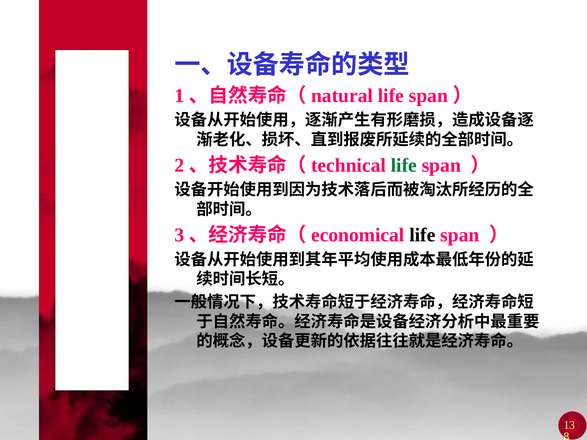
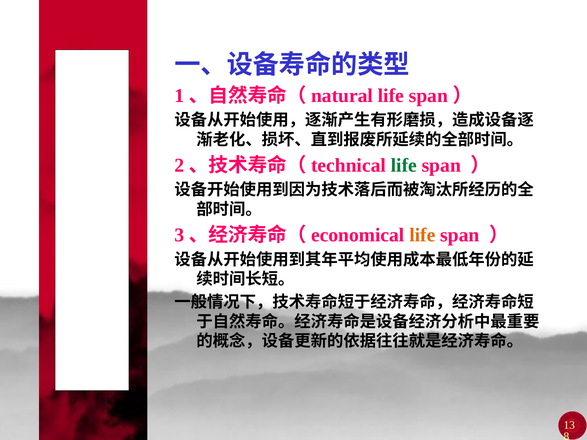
life at (422, 235) colour: black -> orange
